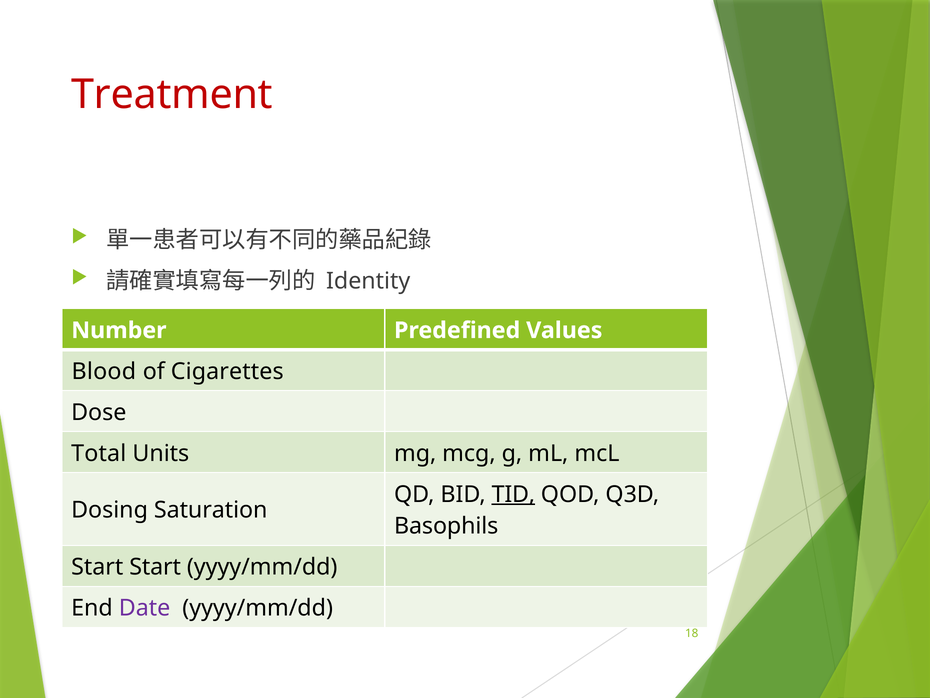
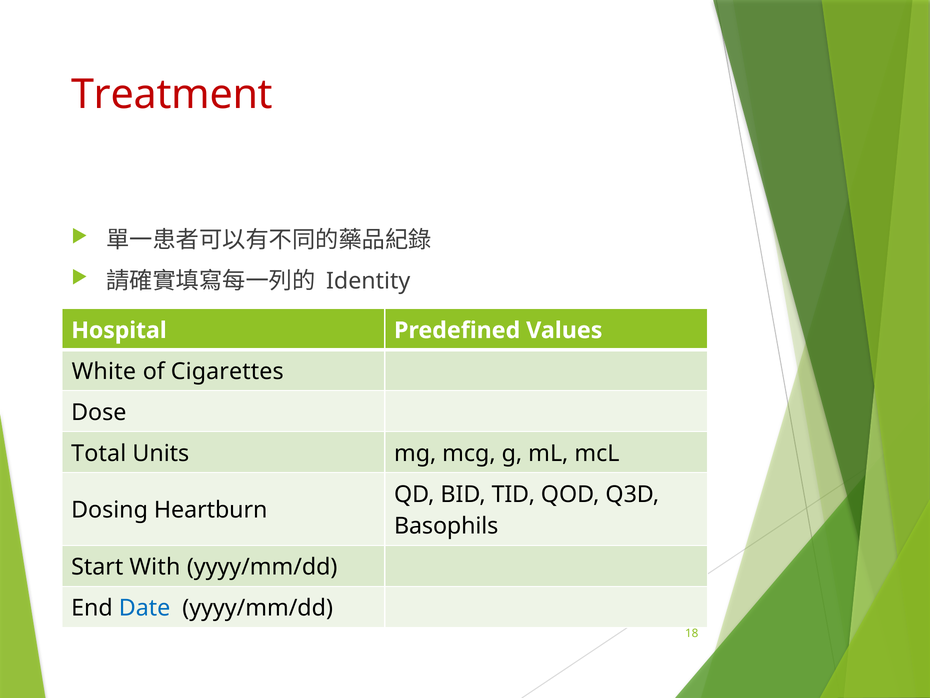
Number: Number -> Hospital
Blood: Blood -> White
TID underline: present -> none
Saturation: Saturation -> Heartburn
Start Start: Start -> With
Date colour: purple -> blue
